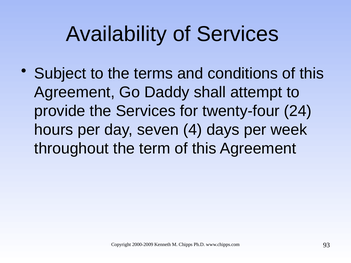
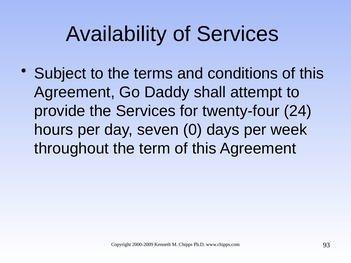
4: 4 -> 0
